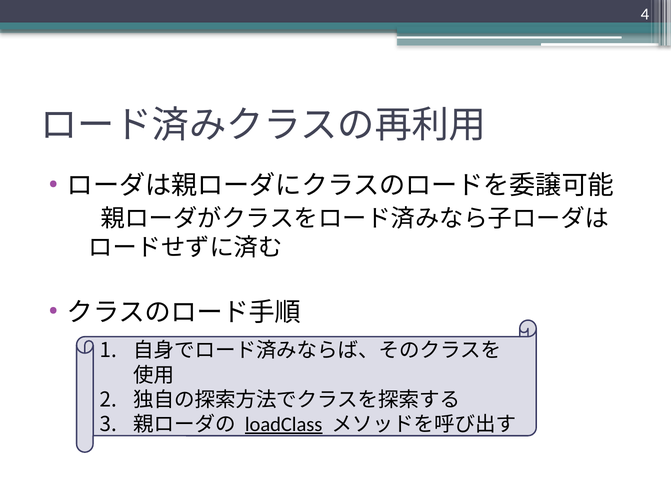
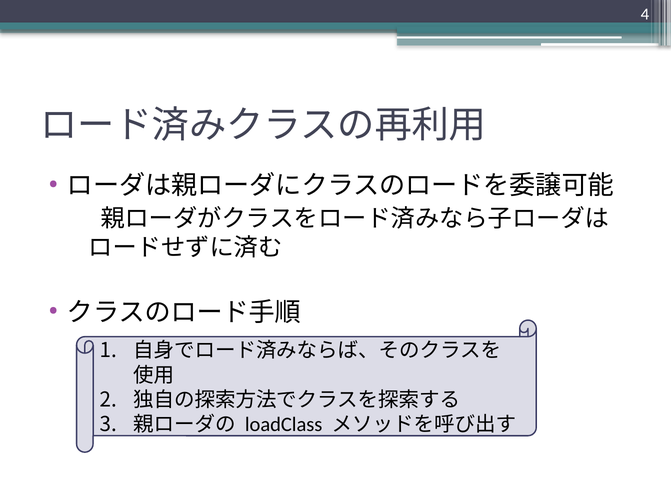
loadClass underline: present -> none
